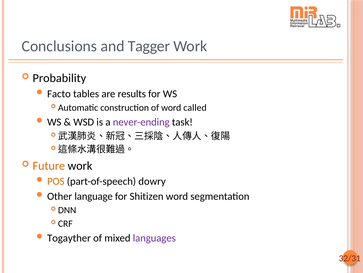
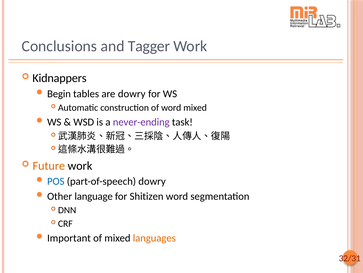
Probability: Probability -> Kidnappers
Facto: Facto -> Begin
are results: results -> dowry
word called: called -> mixed
POS colour: orange -> blue
Togayther: Togayther -> Important
languages colour: purple -> orange
